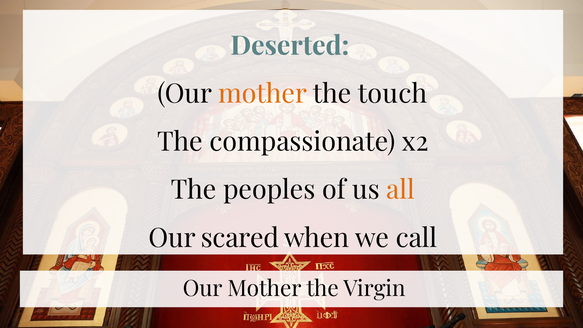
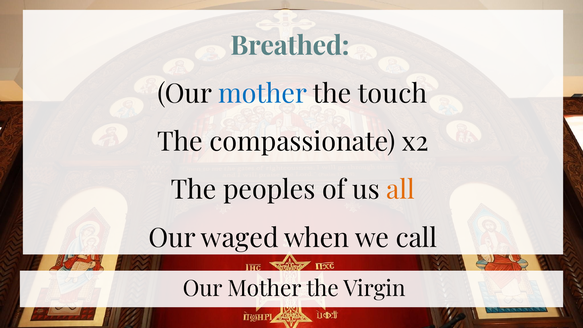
Deserted: Deserted -> Breathed
mother at (263, 94) colour: orange -> blue
scared: scared -> waged
